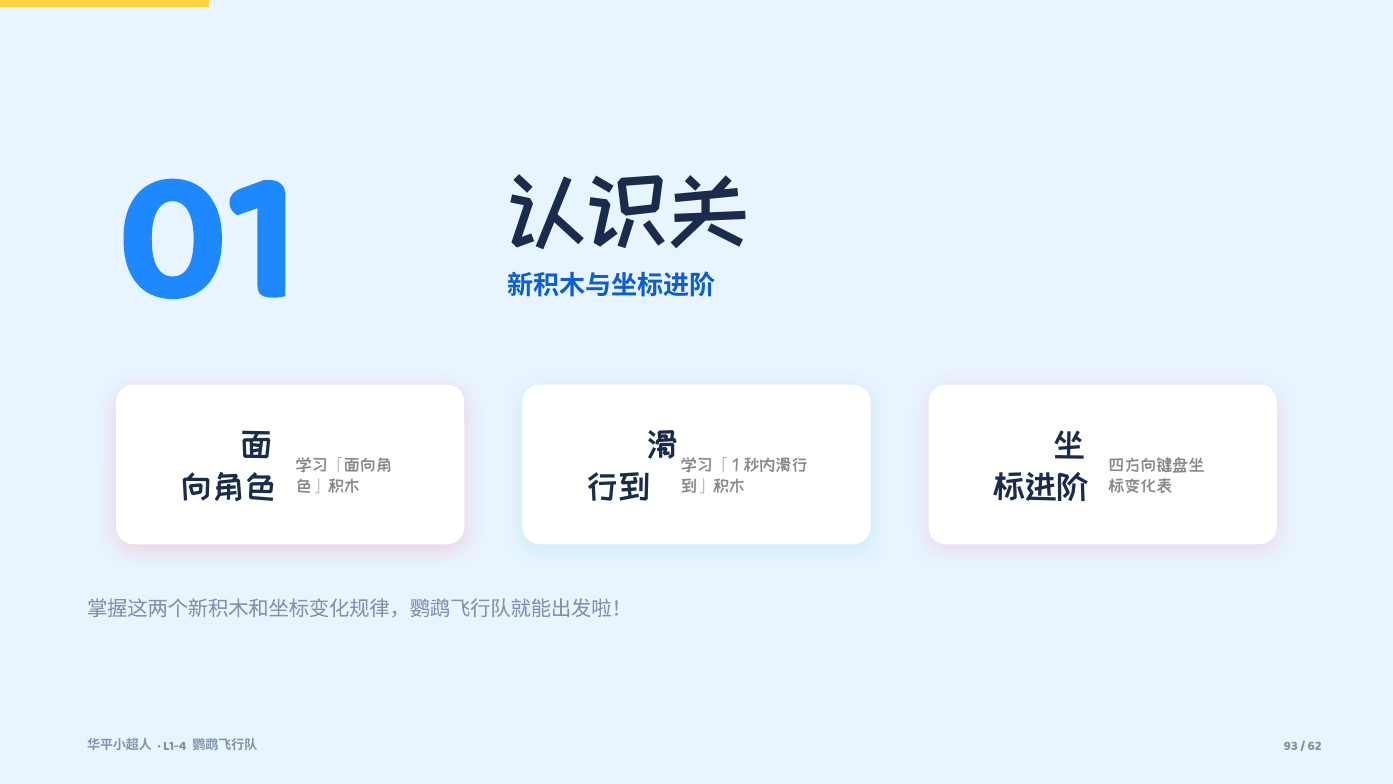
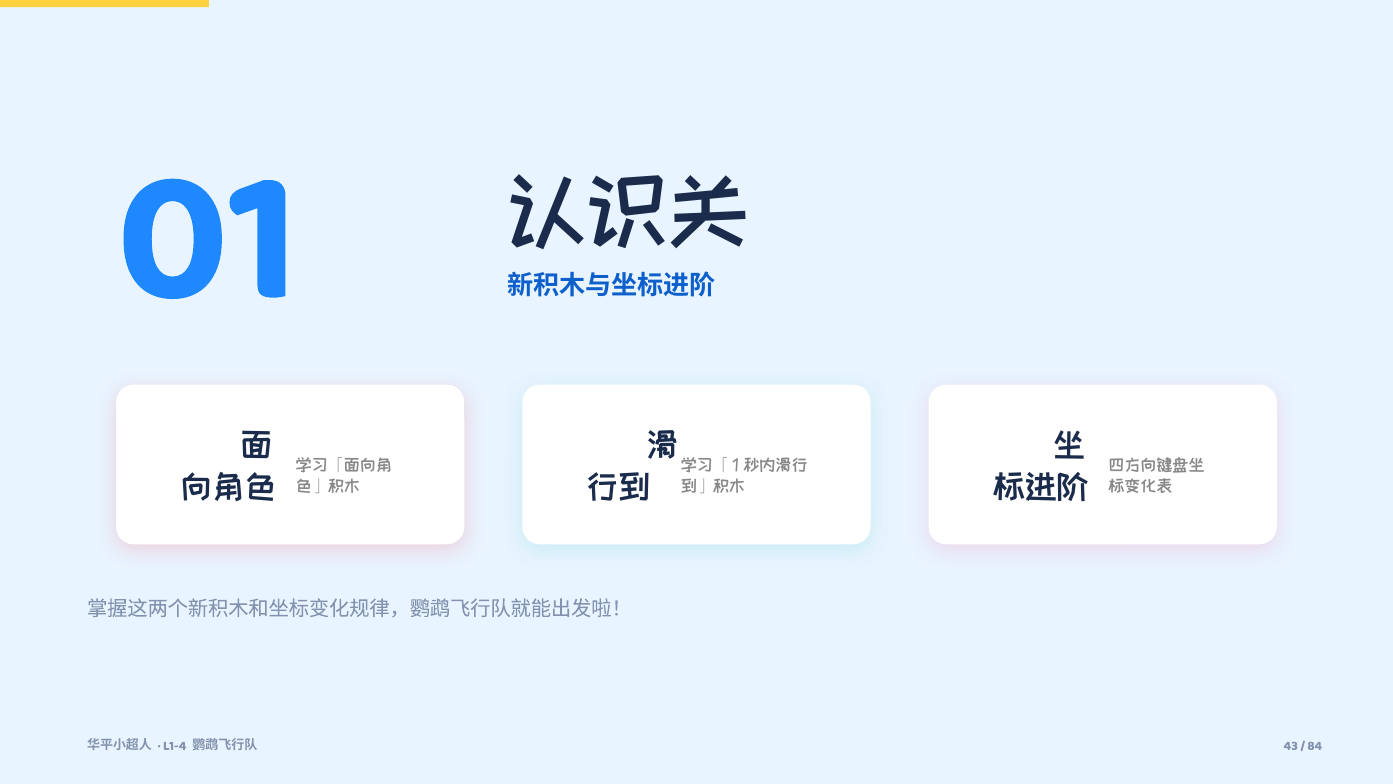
93: 93 -> 43
62: 62 -> 84
